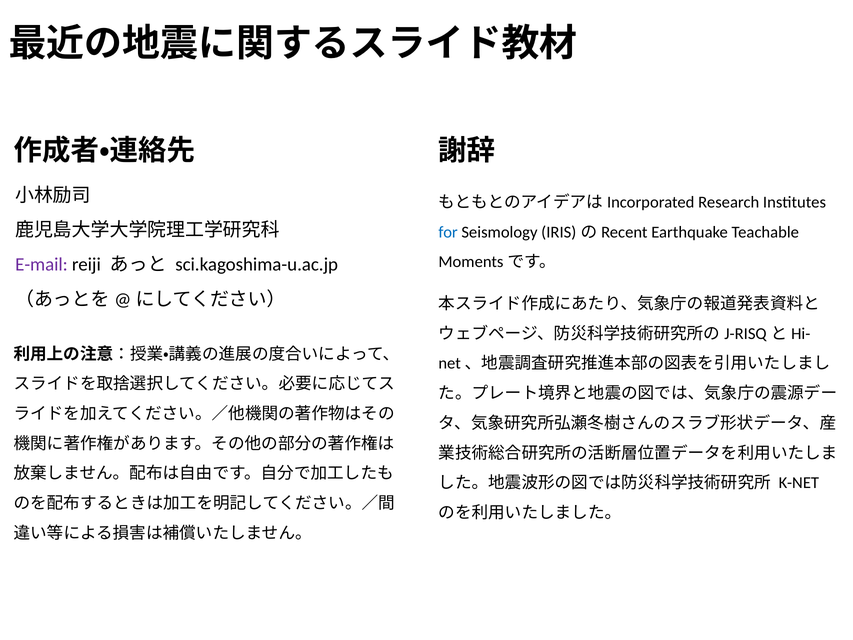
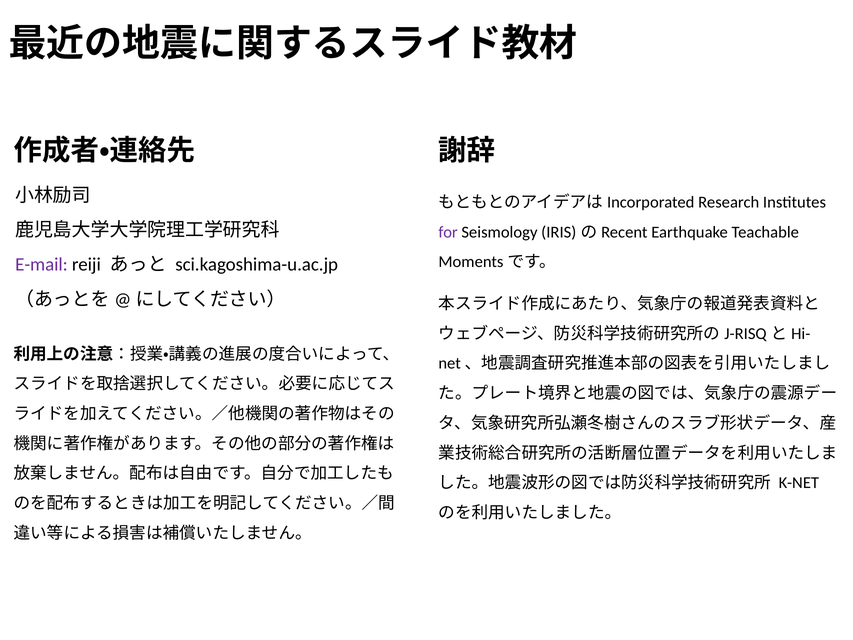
for colour: blue -> purple
